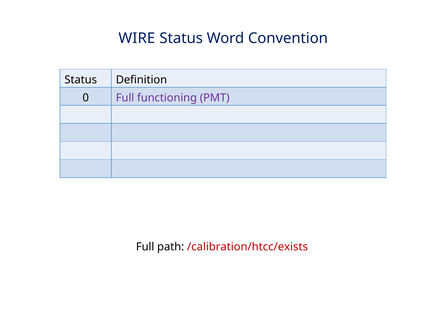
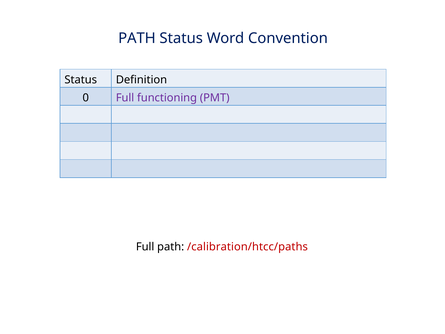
WIRE at (137, 38): WIRE -> PATH
/calibration/htcc/exists: /calibration/htcc/exists -> /calibration/htcc/paths
